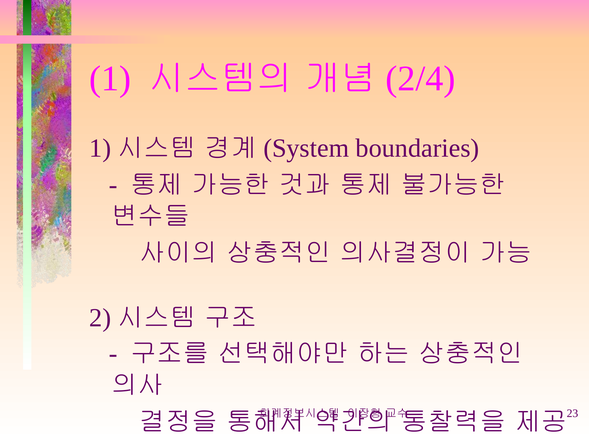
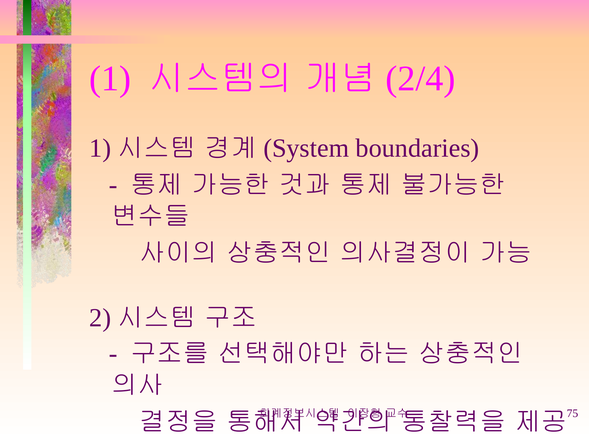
23: 23 -> 75
